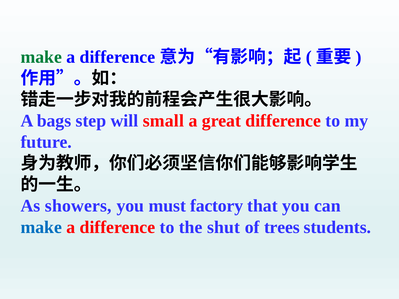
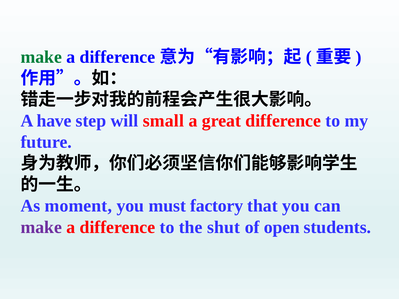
bags: bags -> have
showers: showers -> moment
make at (41, 227) colour: blue -> purple
trees: trees -> open
